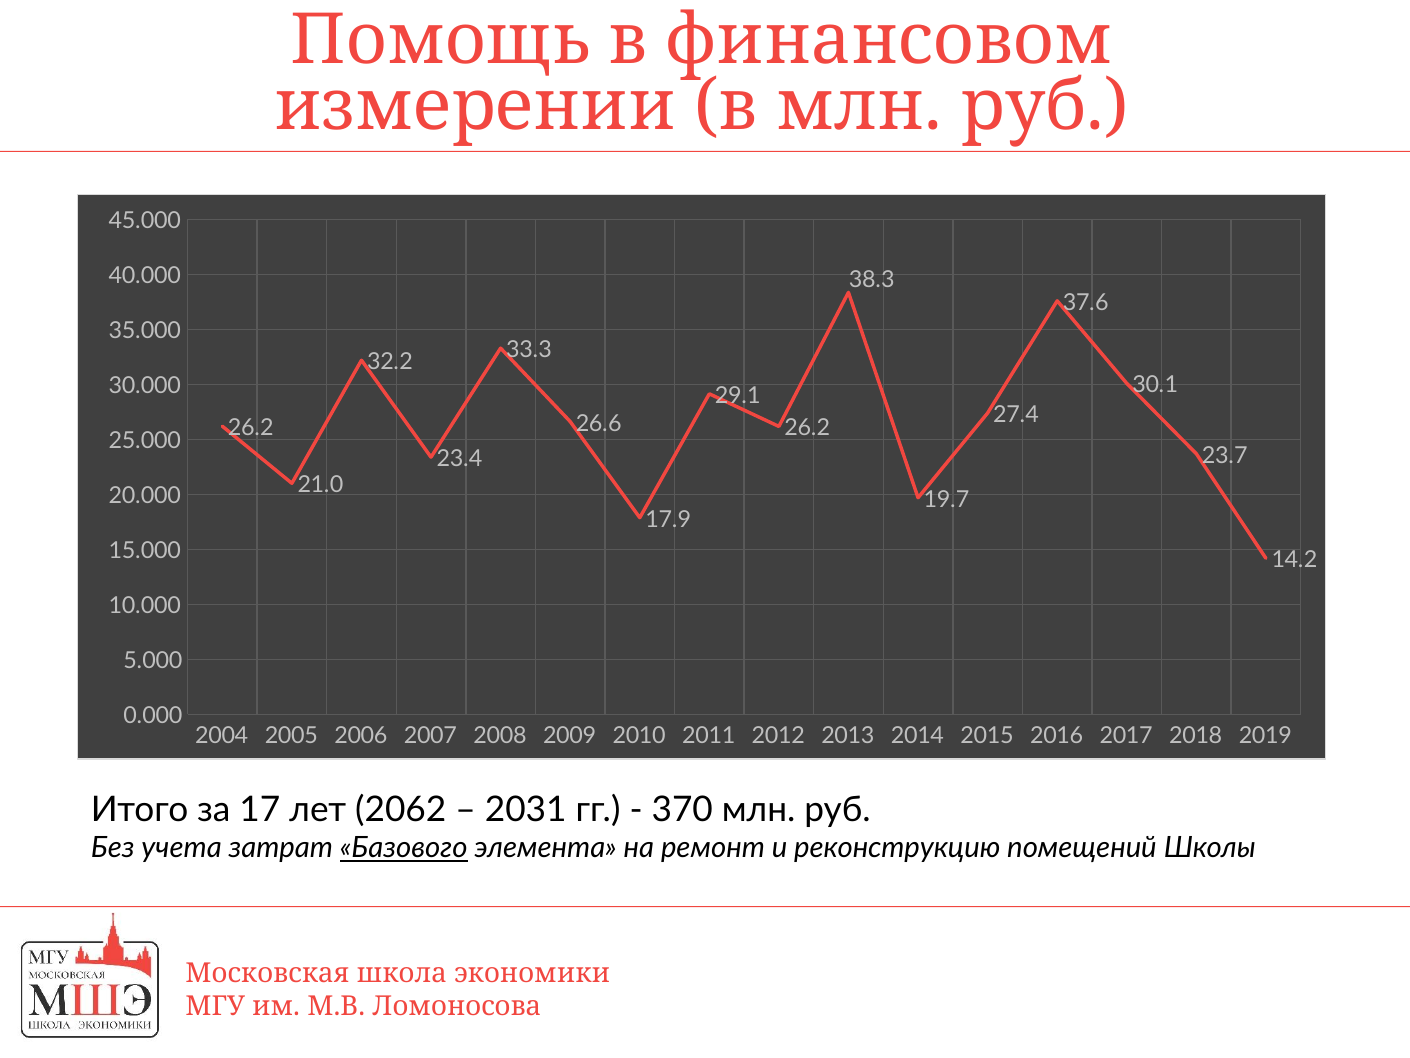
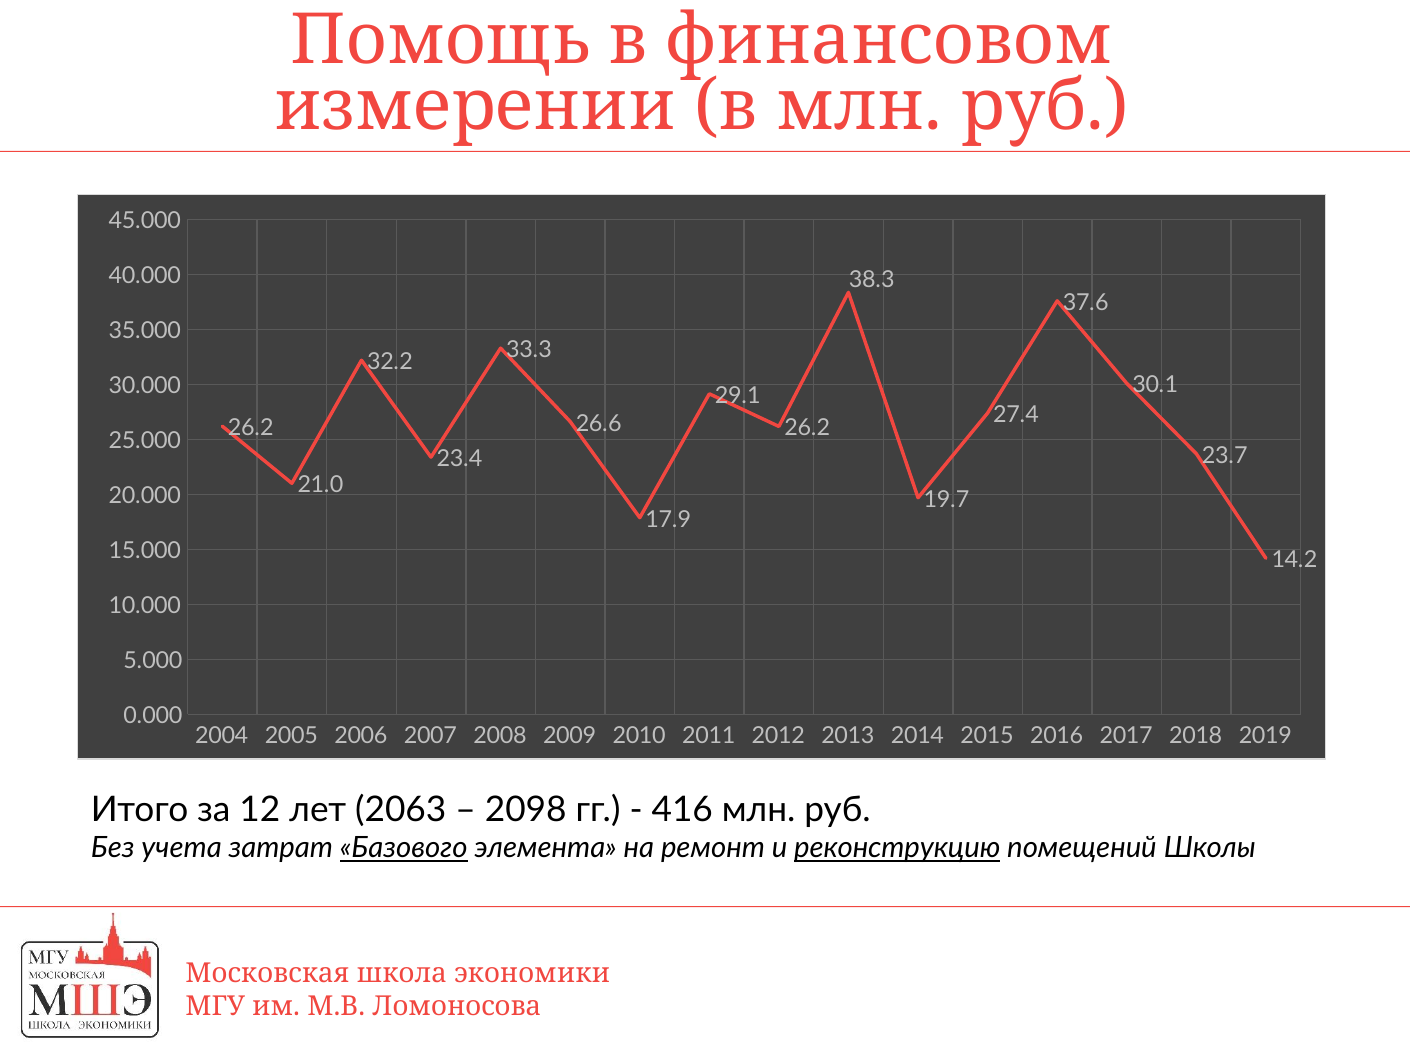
17: 17 -> 12
2062: 2062 -> 2063
2031: 2031 -> 2098
370: 370 -> 416
реконструкцию underline: none -> present
